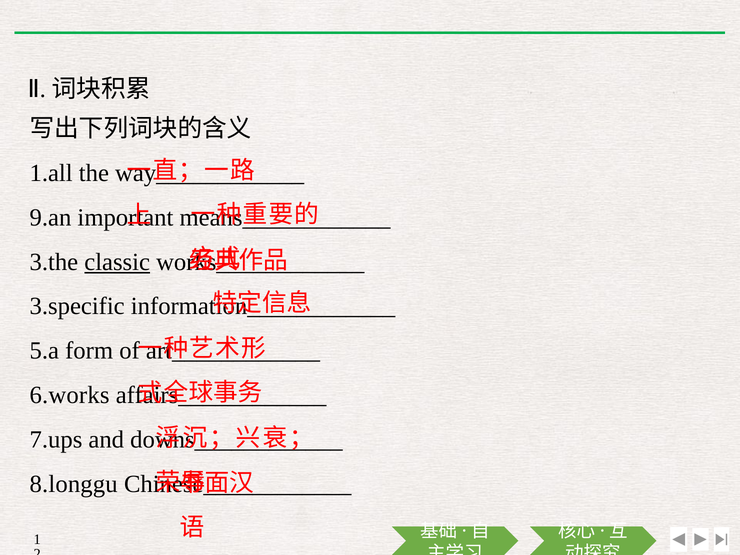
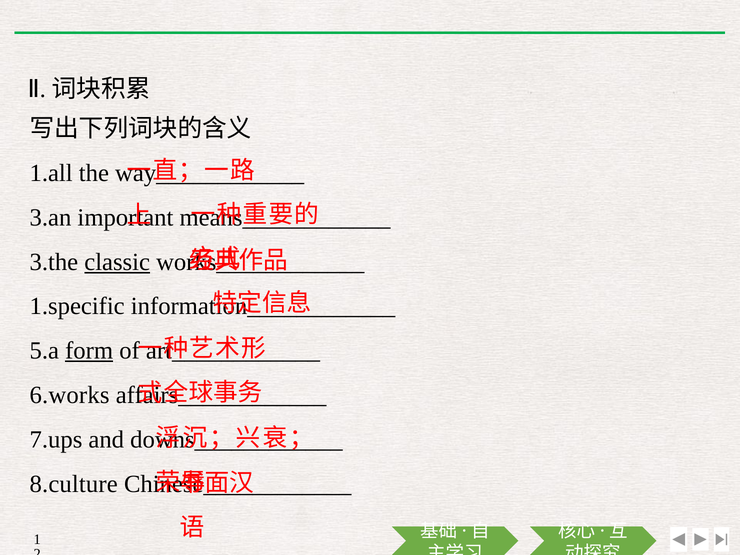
9.an: 9.an -> 3.an
3.specific: 3.specific -> 1.specific
form underline: none -> present
8.longgu: 8.longgu -> 8.culture
